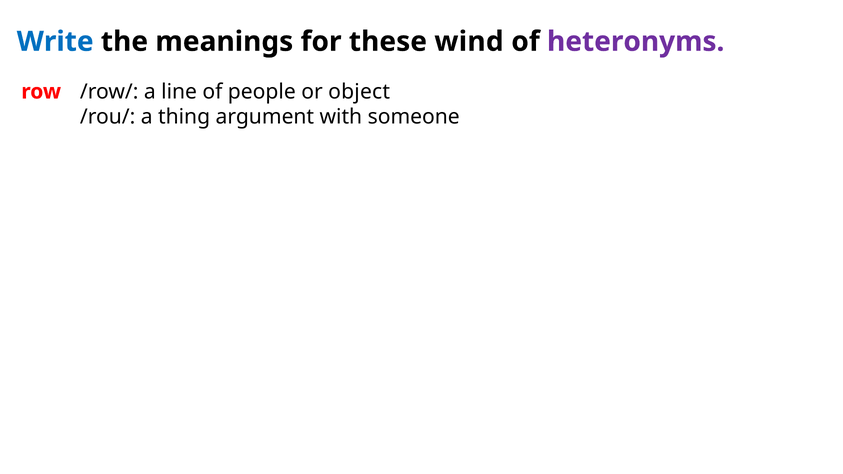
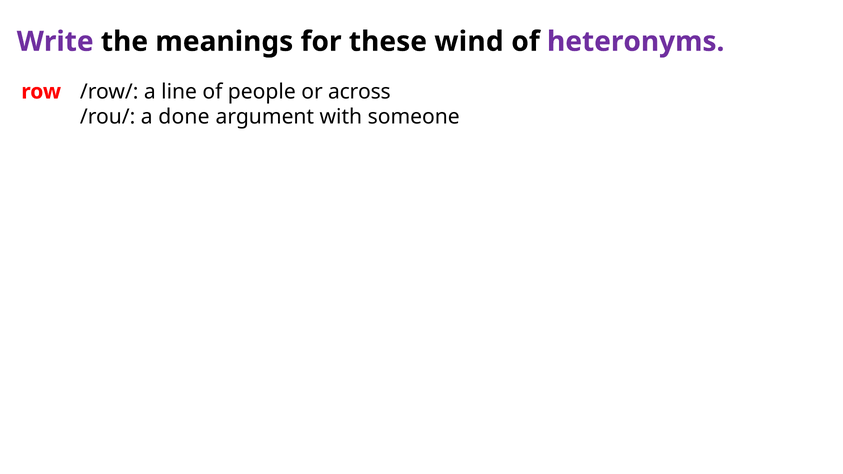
Write colour: blue -> purple
object: object -> across
thing: thing -> done
